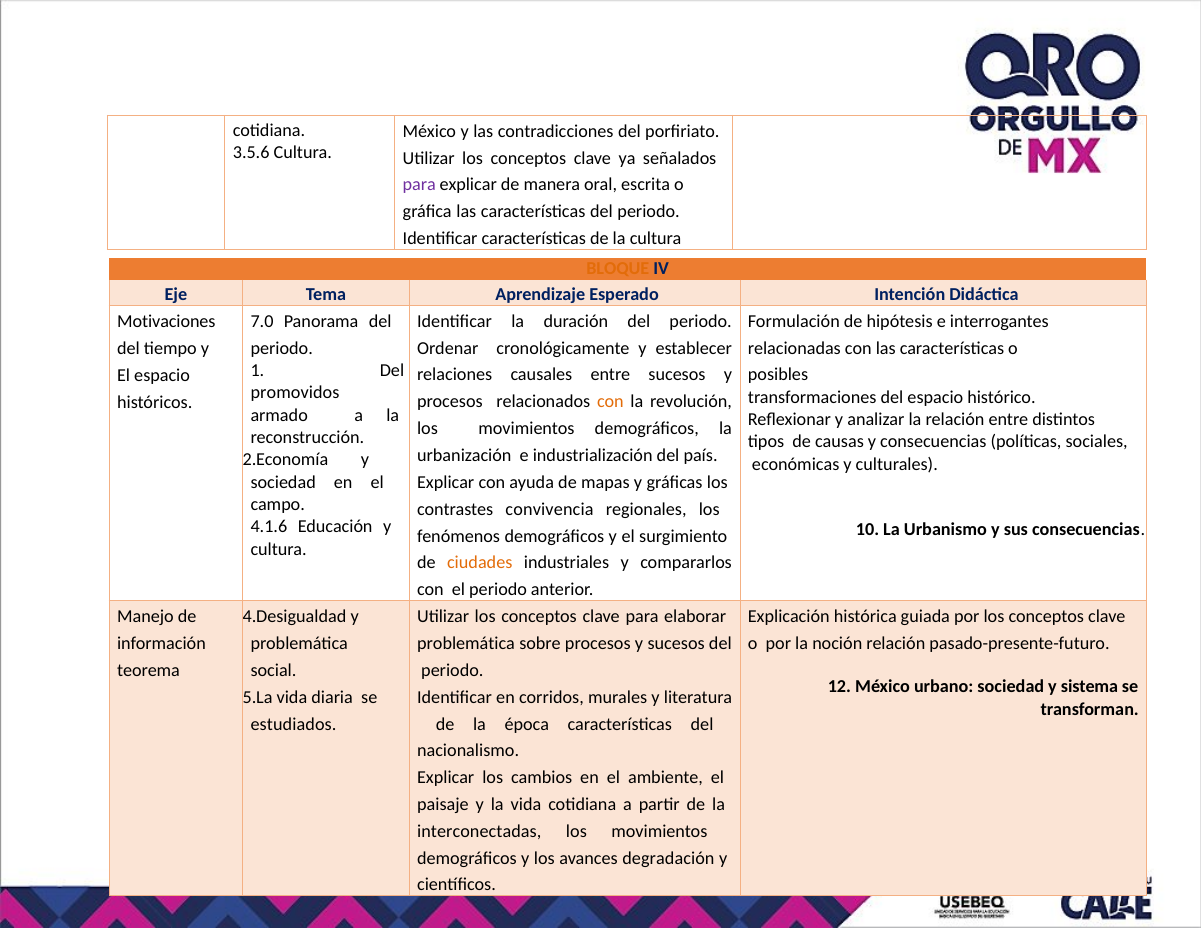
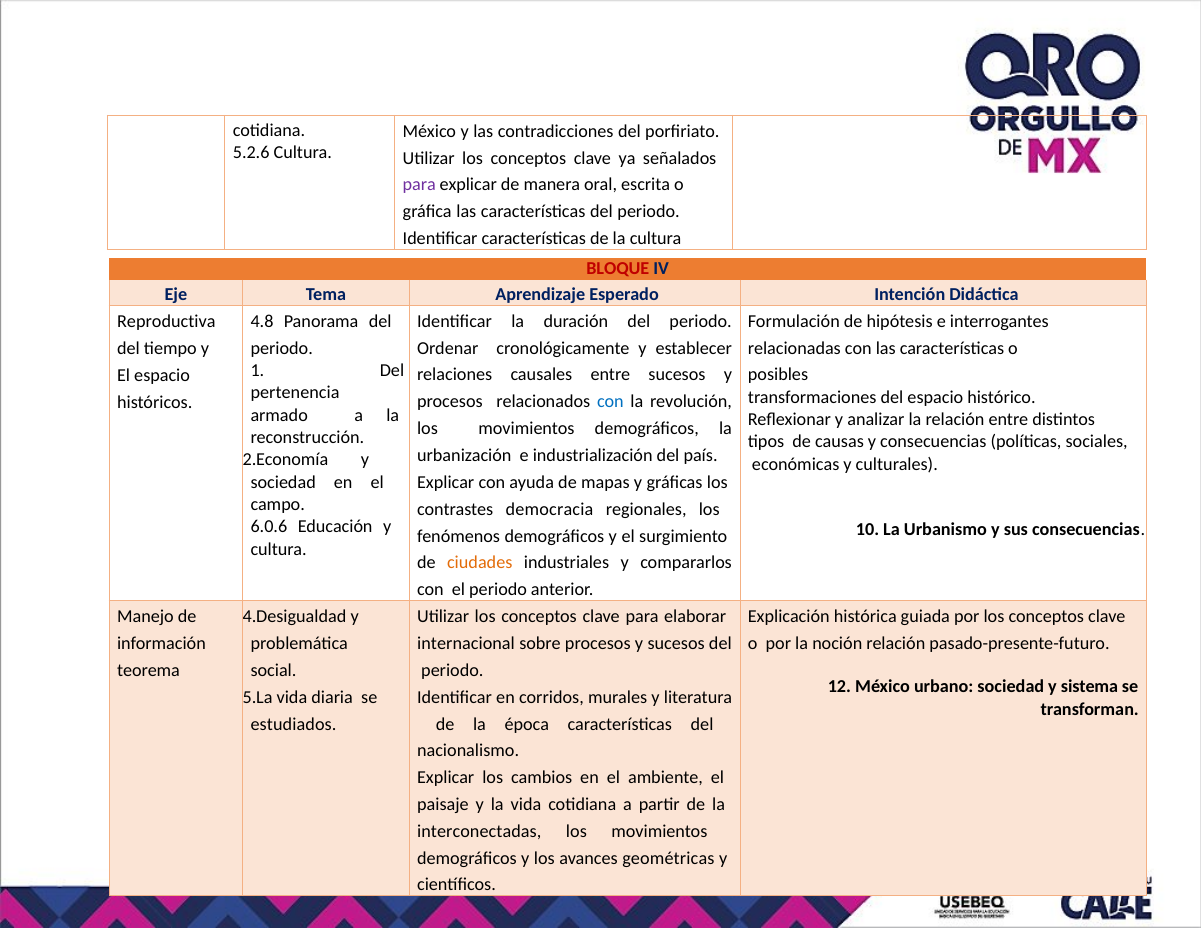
3.5.6: 3.5.6 -> 5.2.6
BLOQUE colour: orange -> red
Motivaciones: Motivaciones -> Reproductiva
7.0: 7.0 -> 4.8
promovidos: promovidos -> pertenencia
con at (610, 402) colour: orange -> blue
convivencia: convivencia -> democracia
4.1.6: 4.1.6 -> 6.0.6
problemática at (466, 643): problemática -> internacional
degradación: degradación -> geométricas
